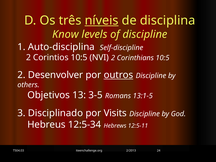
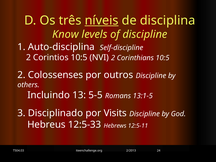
Desenvolver: Desenvolver -> Colossenses
outros underline: present -> none
Objetivos: Objetivos -> Incluindo
3-5: 3-5 -> 5-5
12:5-34: 12:5-34 -> 12:5-33
